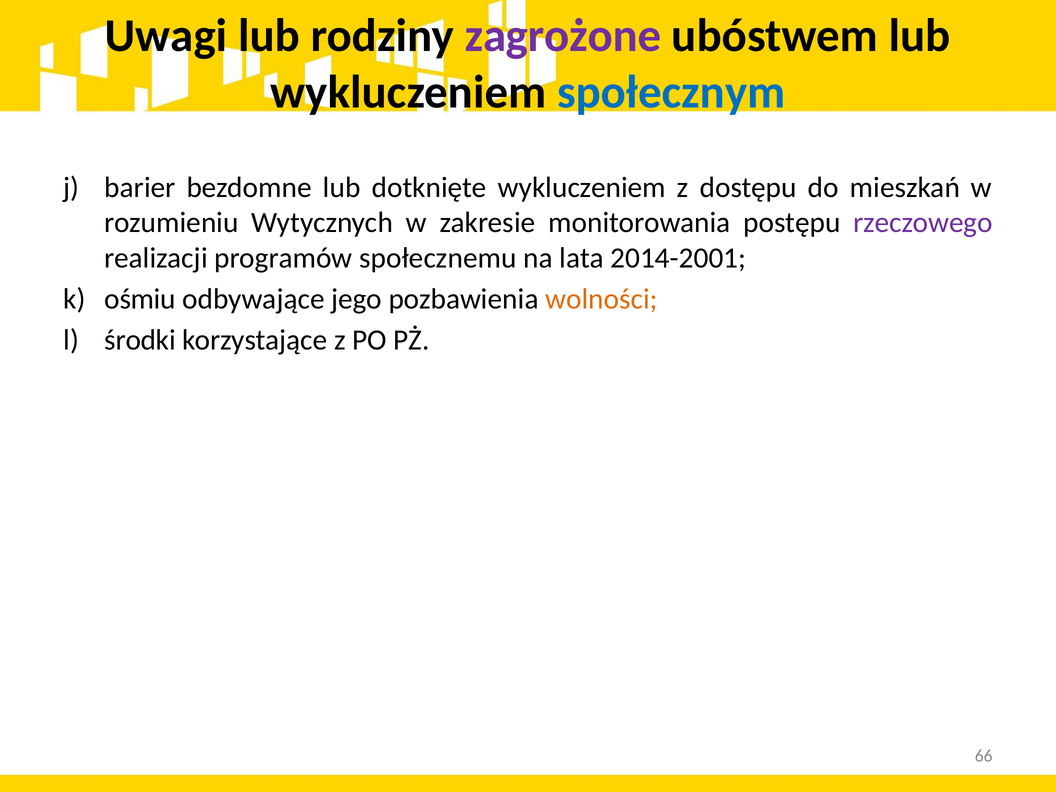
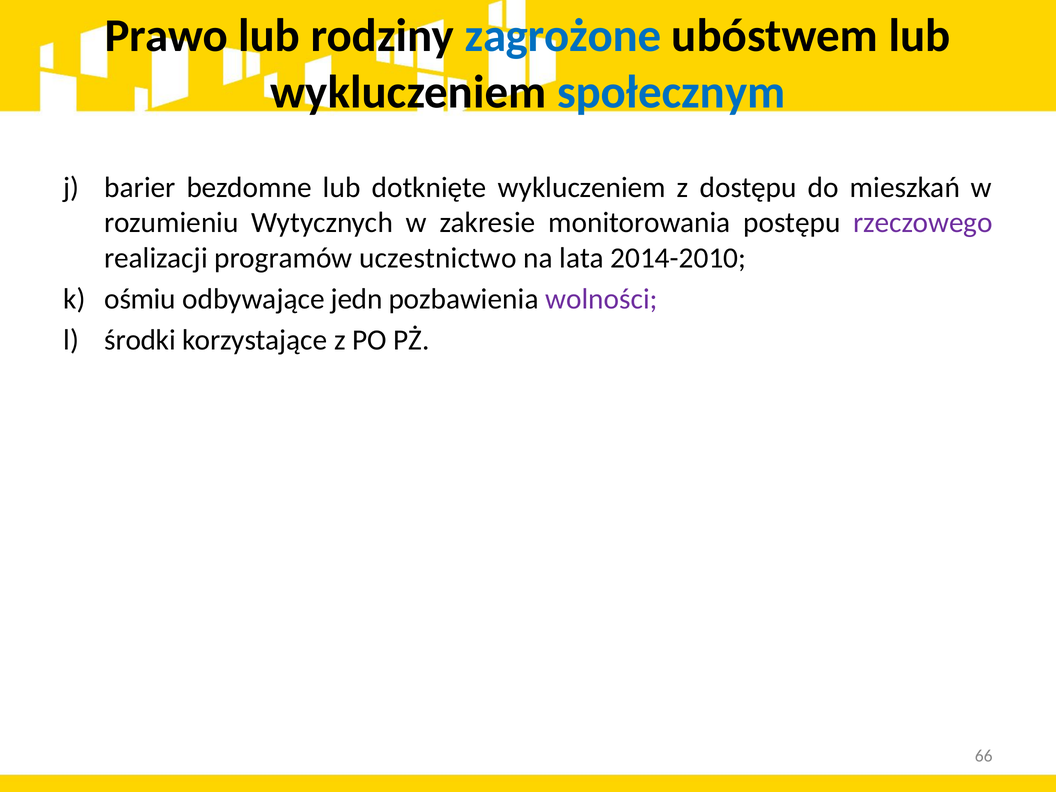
Uwagi: Uwagi -> Prawo
zagrożone colour: purple -> blue
społecznemu: społecznemu -> uczestnictwo
2014-2001: 2014-2001 -> 2014-2010
jego: jego -> jedn
wolności colour: orange -> purple
